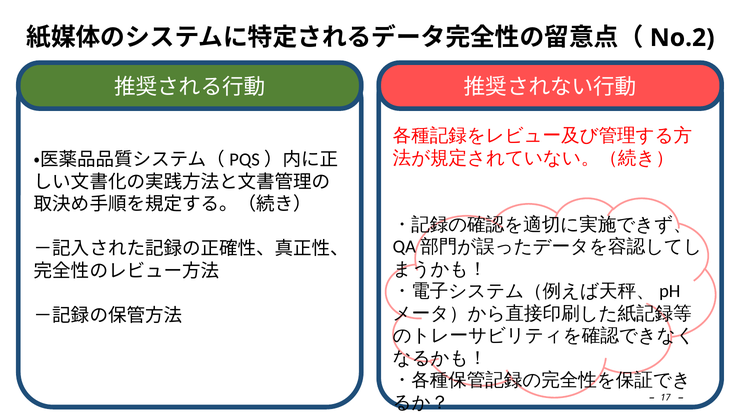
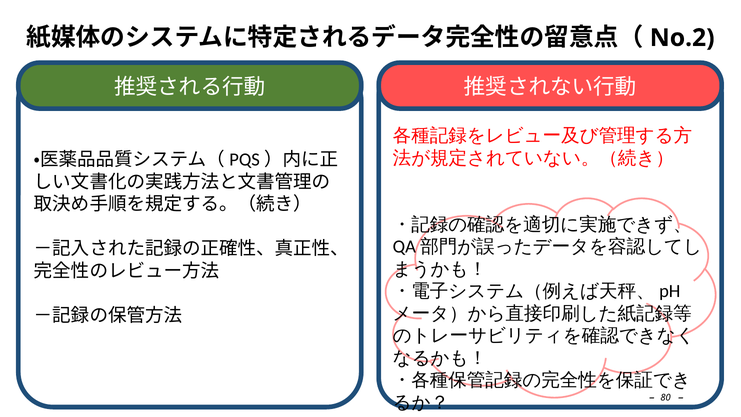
17: 17 -> 80
